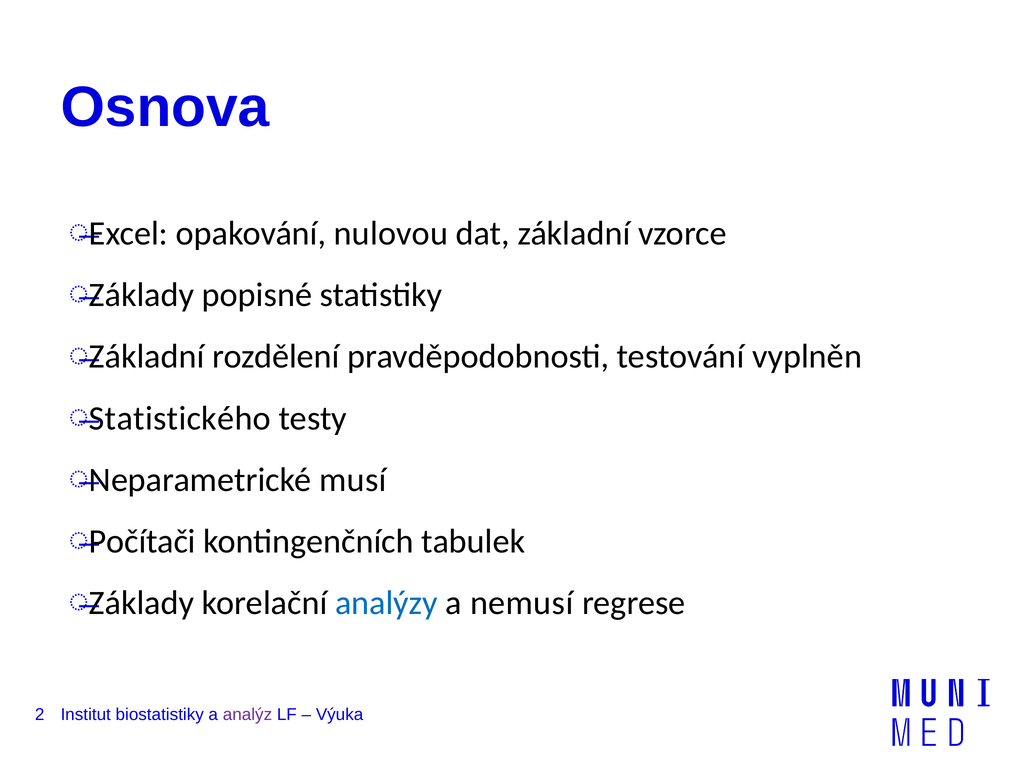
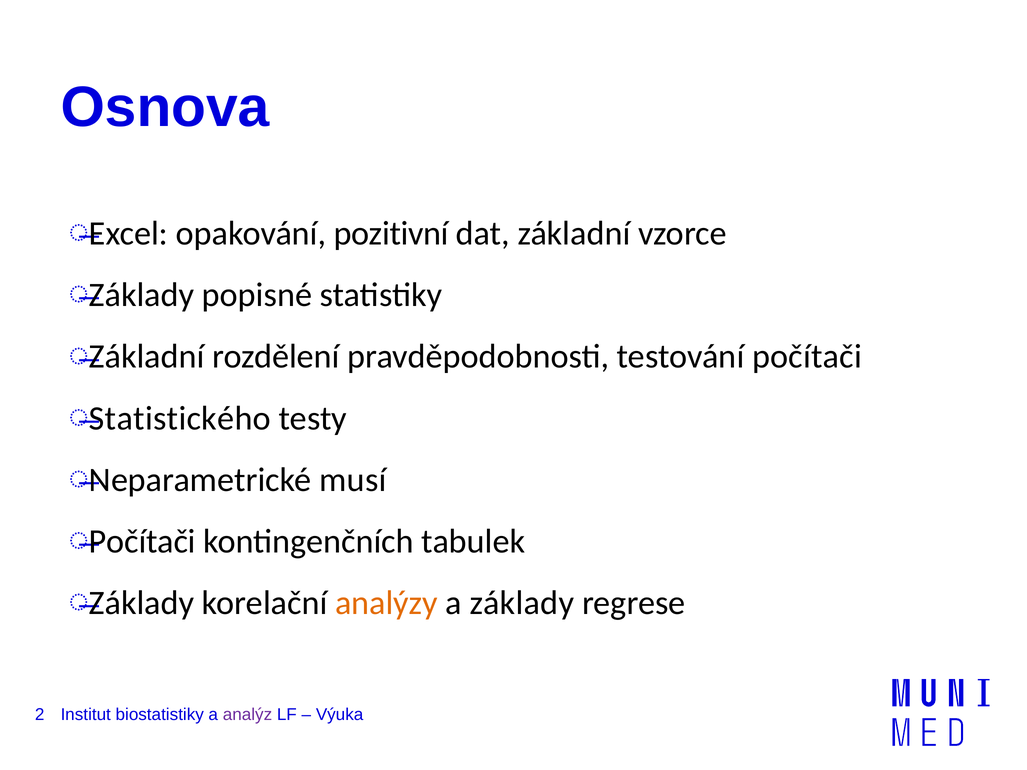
nulovou: nulovou -> pozitivní
testování vyplněn: vyplněn -> počítači
analýzy colour: blue -> orange
a nemusí: nemusí -> základy
